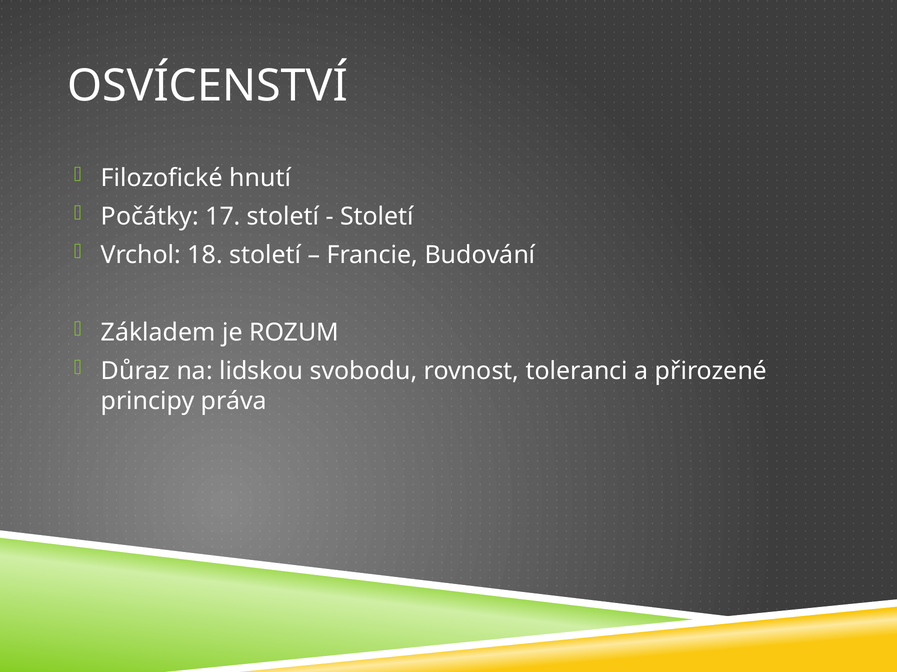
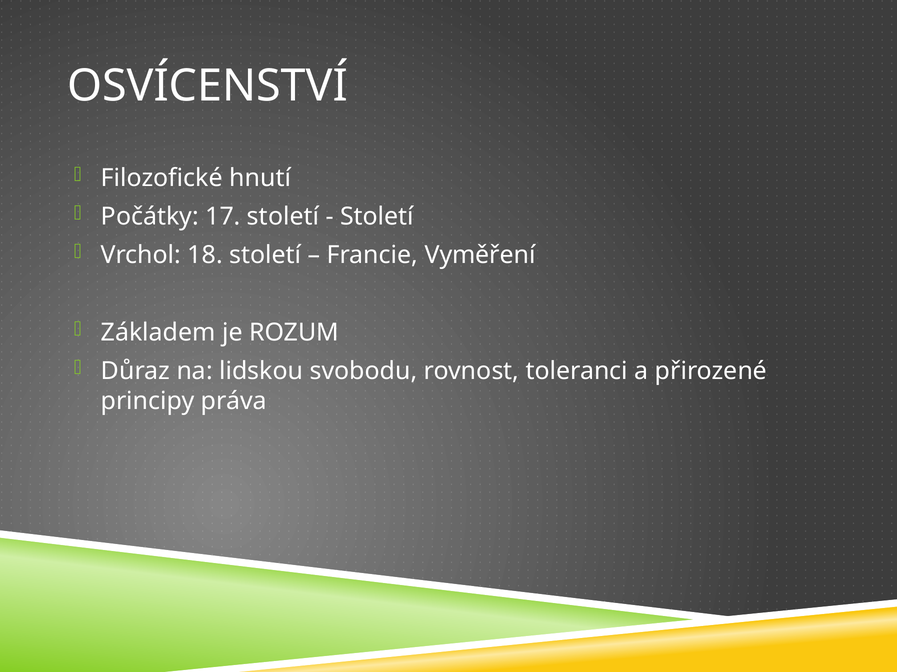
Budování: Budování -> Vyměření
